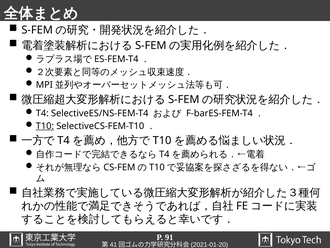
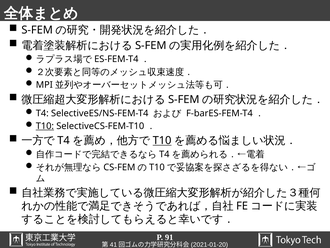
T10 at (162, 140) underline: none -> present
